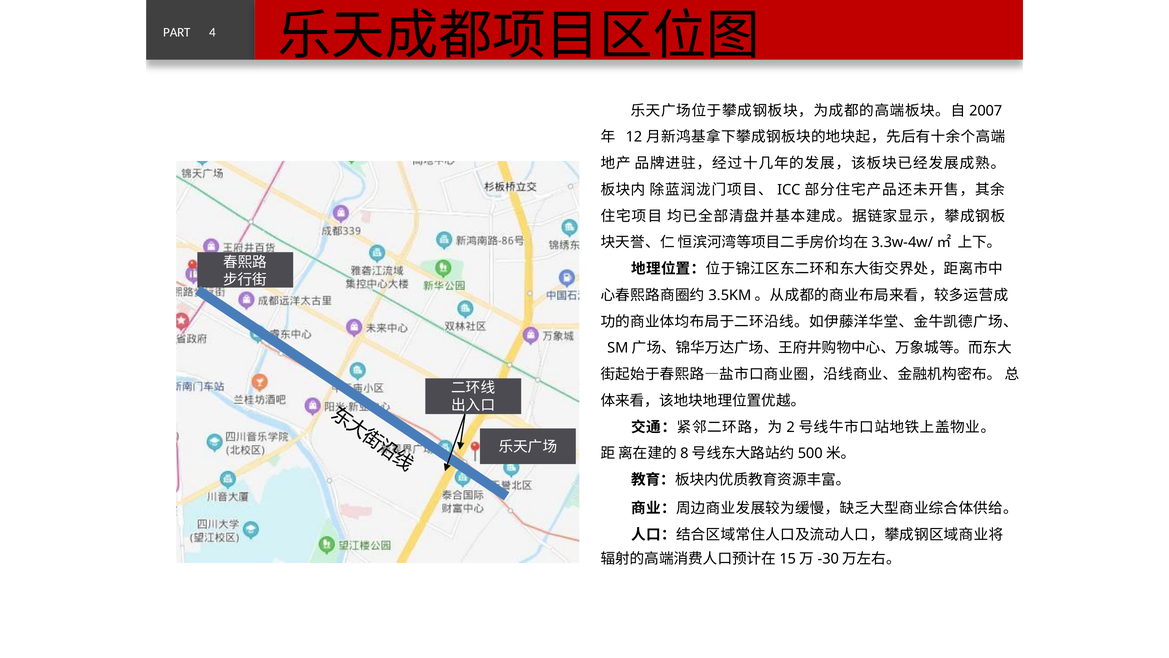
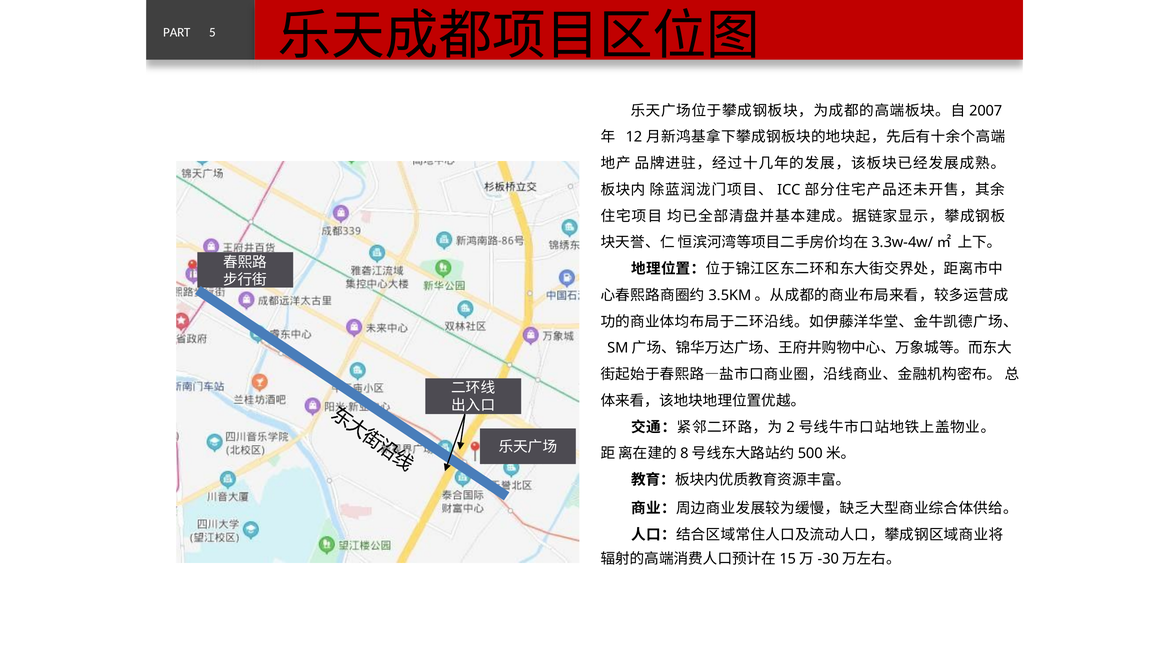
4: 4 -> 5
